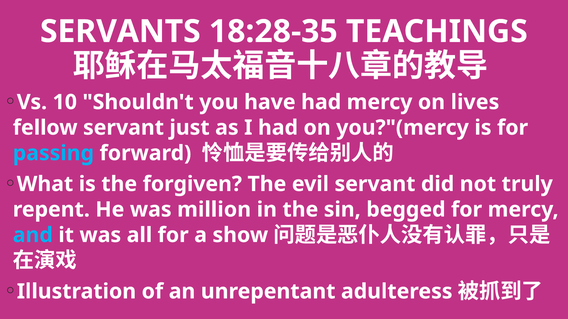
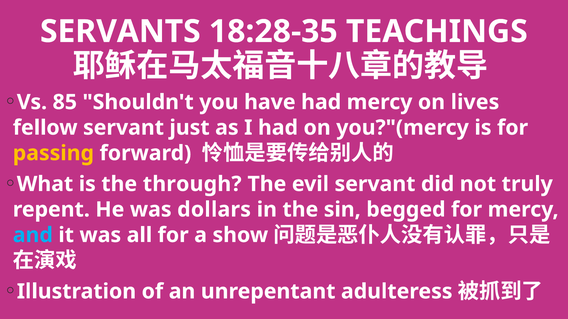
10: 10 -> 85
passing colour: light blue -> yellow
forgiven: forgiven -> through
million: million -> dollars
